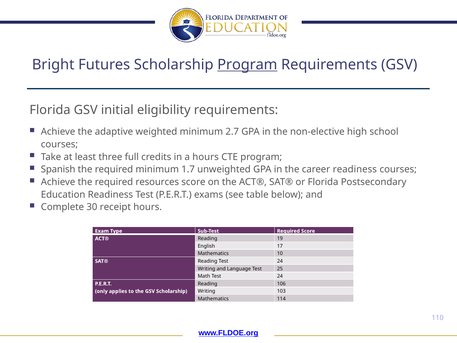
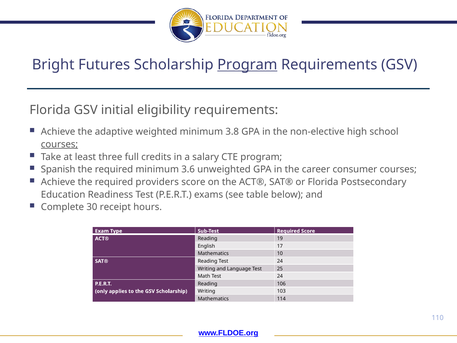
2.7: 2.7 -> 3.8
courses at (59, 144) underline: none -> present
a hours: hours -> salary
1.7: 1.7 -> 3.6
career readiness: readiness -> consumer
resources: resources -> providers
